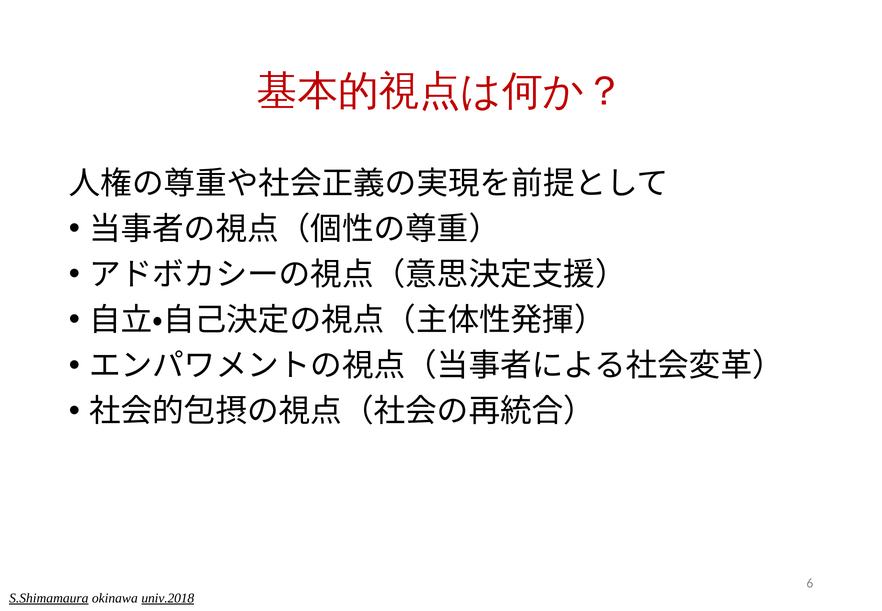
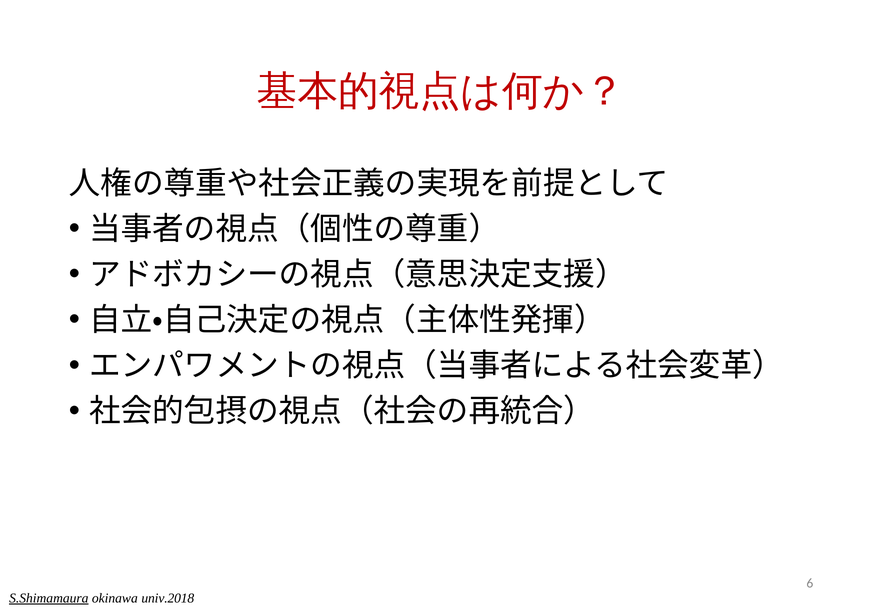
univ.2018 underline: present -> none
